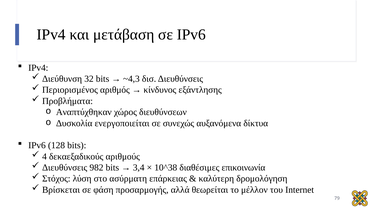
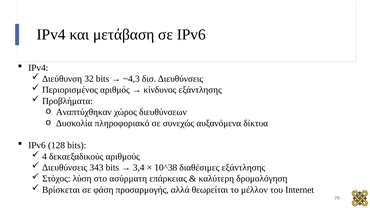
ενεργοποιείται: ενεργοποιείται -> πληροφοριακό
982: 982 -> 343
διαθέσιμες επικοινωνία: επικοινωνία -> εξάντλησης
